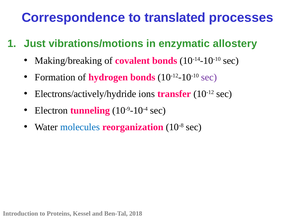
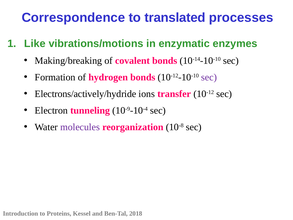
Just: Just -> Like
allostery: allostery -> enzymes
molecules colour: blue -> purple
